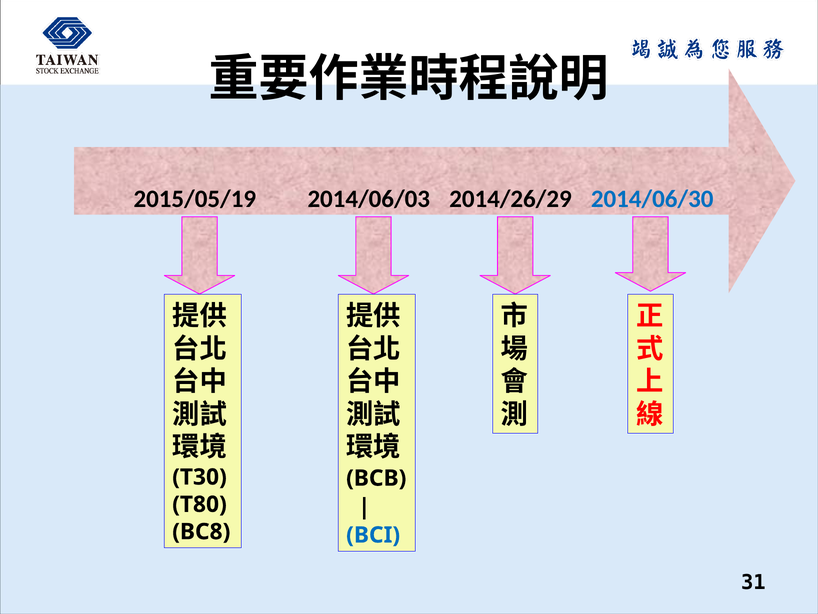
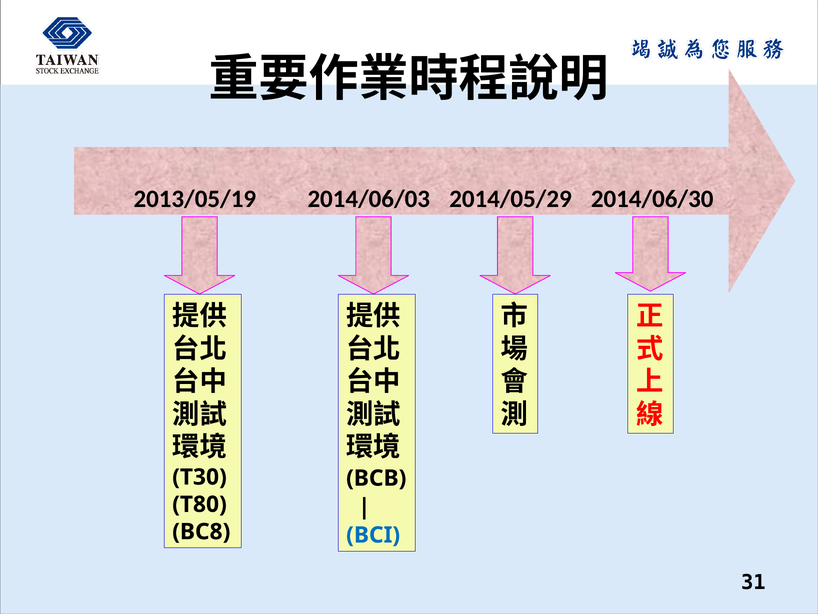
2015/05/19: 2015/05/19 -> 2013/05/19
2014/26/29: 2014/26/29 -> 2014/05/29
2014/06/30 colour: blue -> black
